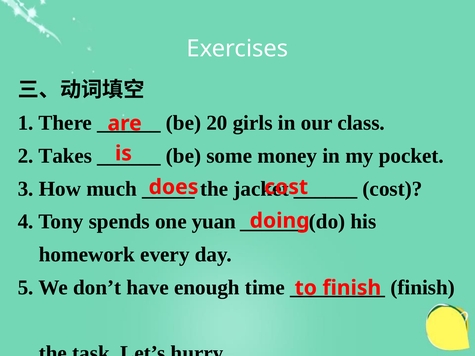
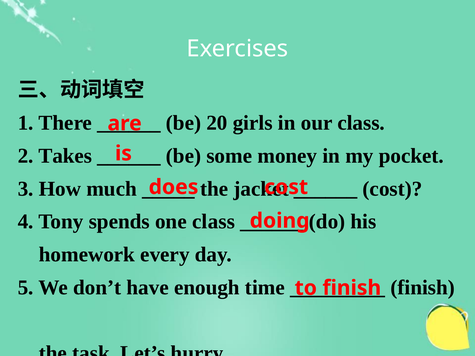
one yuan: yuan -> class
